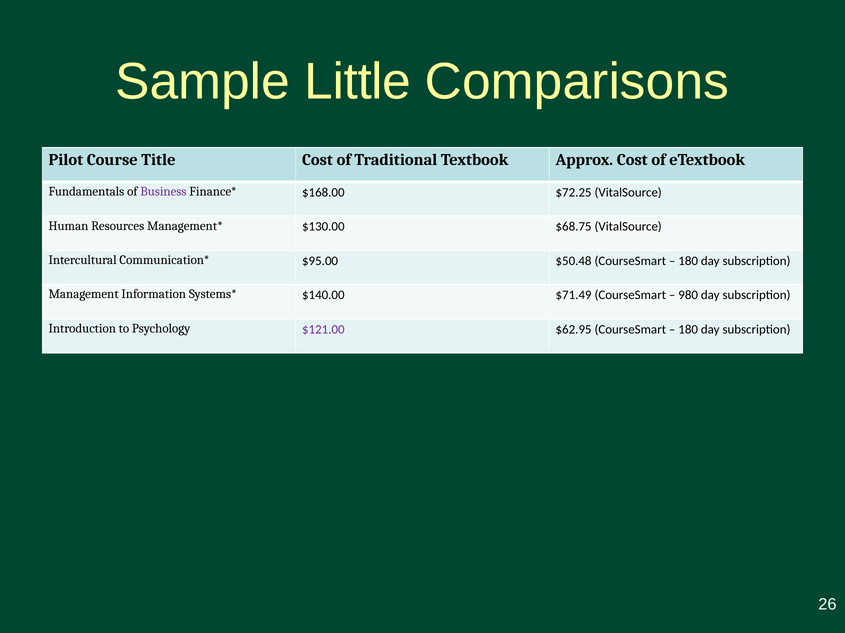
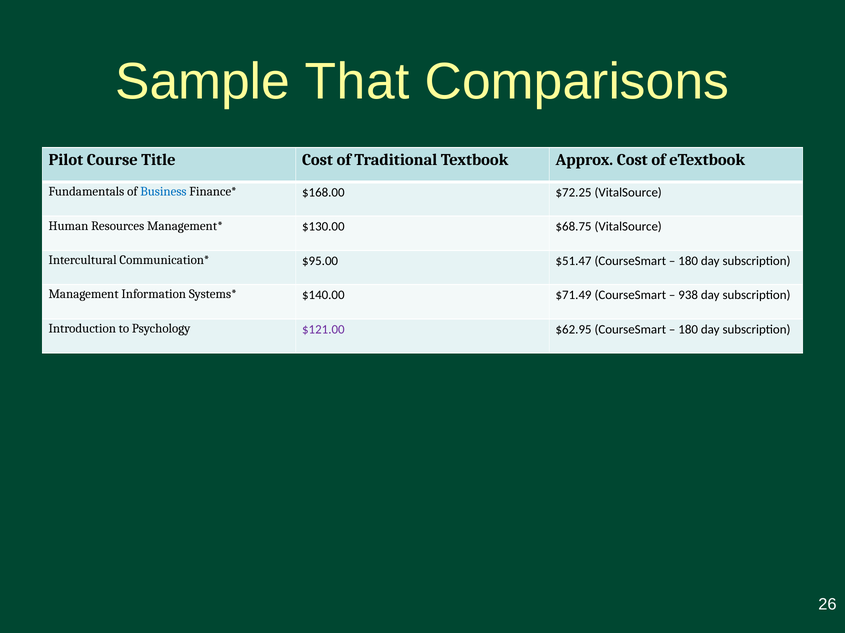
Little: Little -> That
Business colour: purple -> blue
$50.48: $50.48 -> $51.47
980: 980 -> 938
